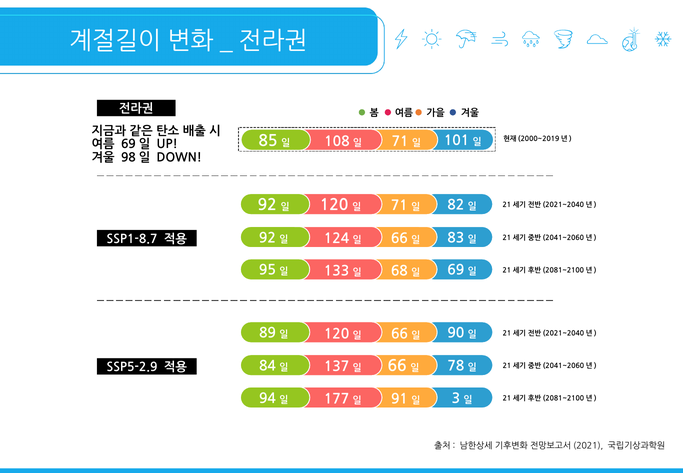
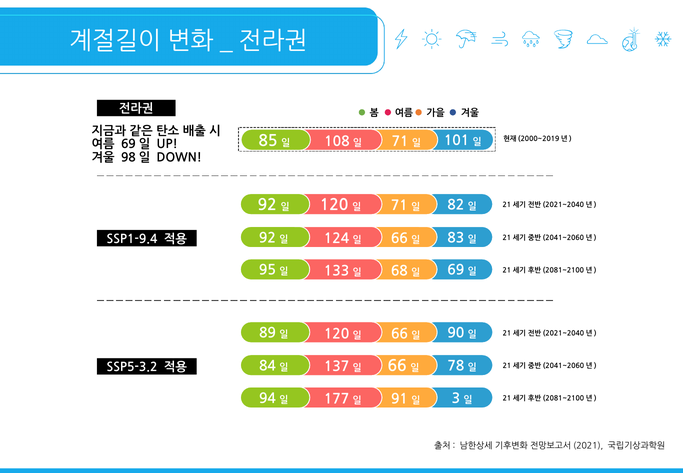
SSP1-8.7: SSP1-8.7 -> SSP1-9.4
SSP5-2.9: SSP5-2.9 -> SSP5-3.2
